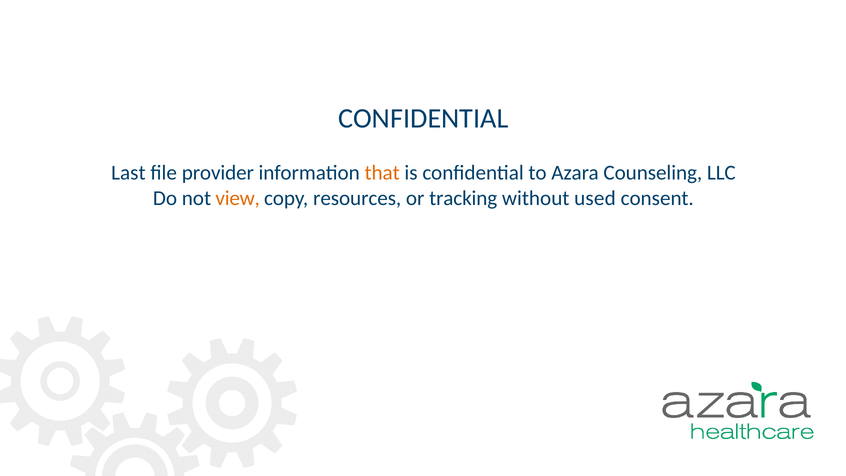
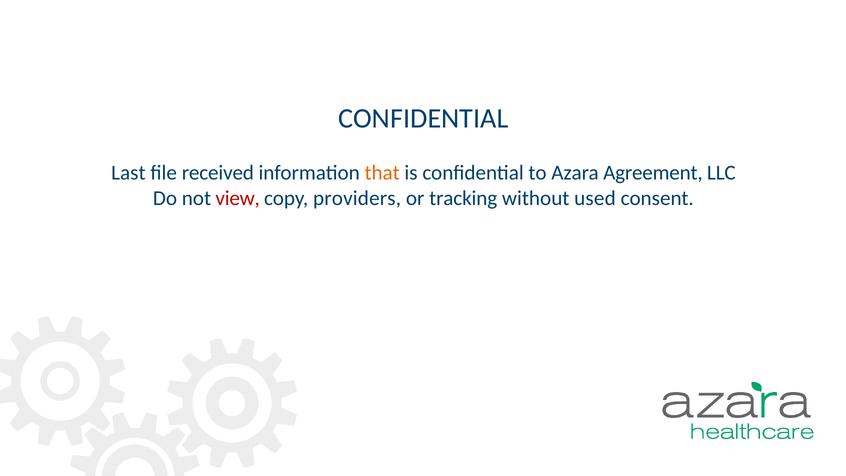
provider: provider -> received
Counseling: Counseling -> Agreement
view colour: orange -> red
resources: resources -> providers
